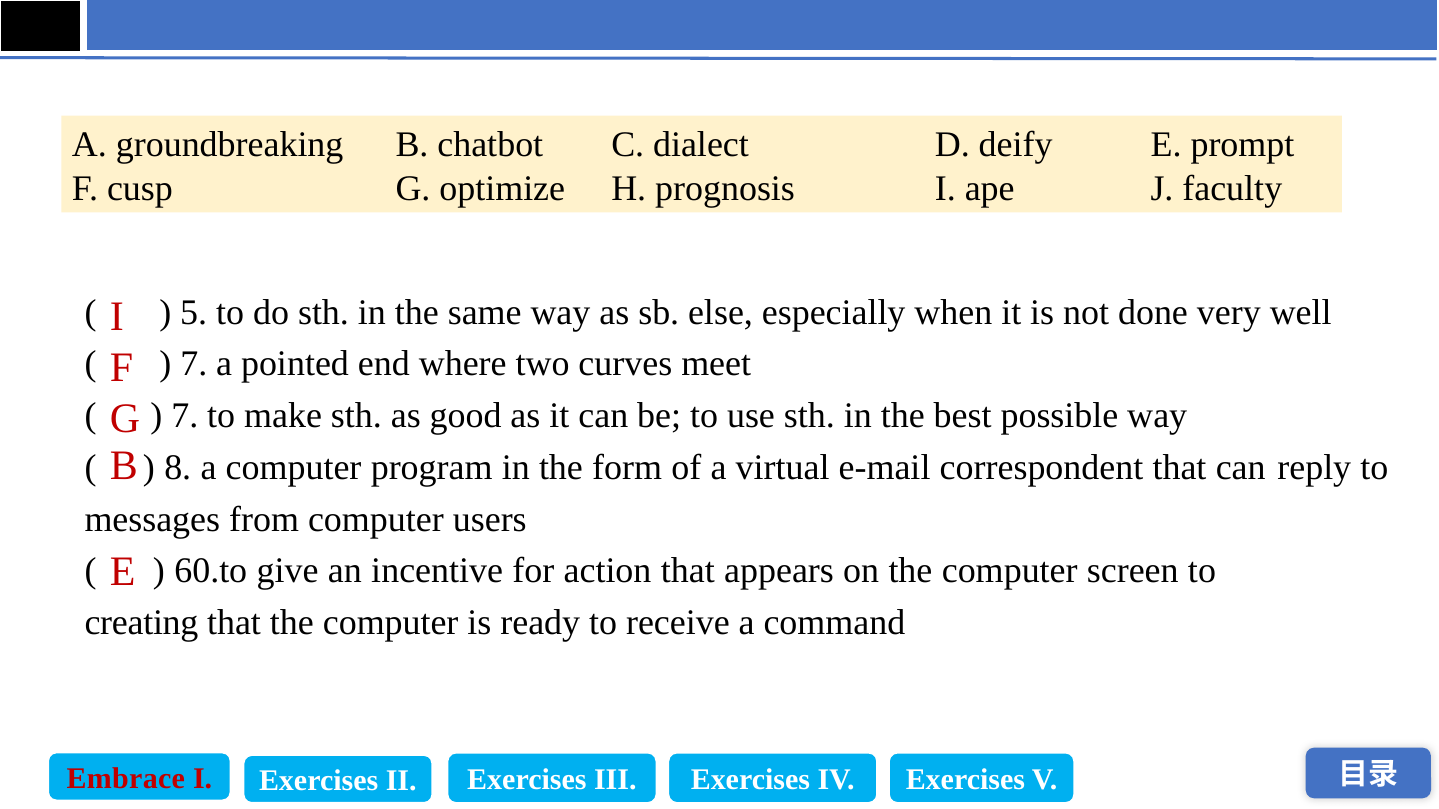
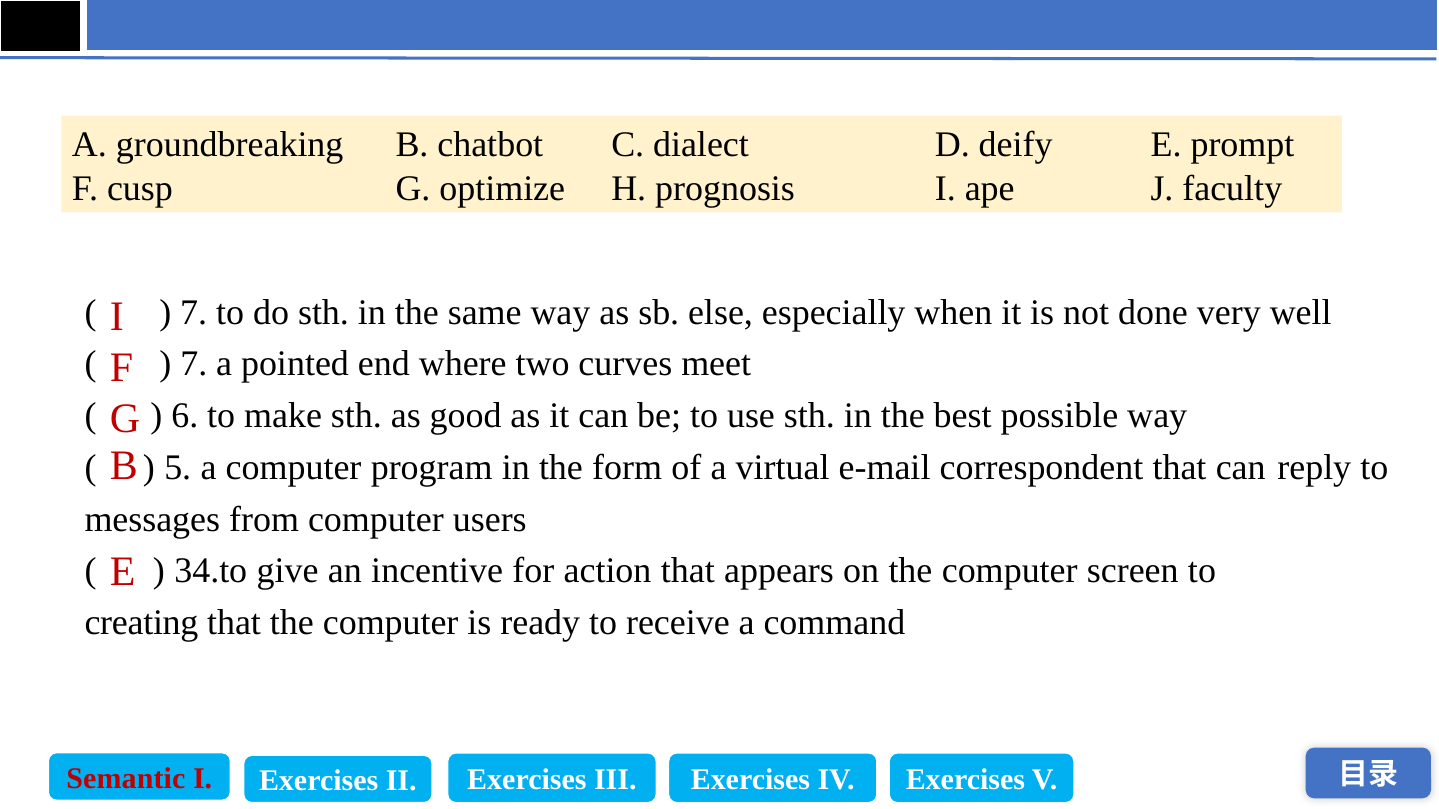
5 at (194, 312): 5 -> 7
7 at (185, 416): 7 -> 6
8: 8 -> 5
60.to: 60.to -> 34.to
Embrace: Embrace -> Semantic
